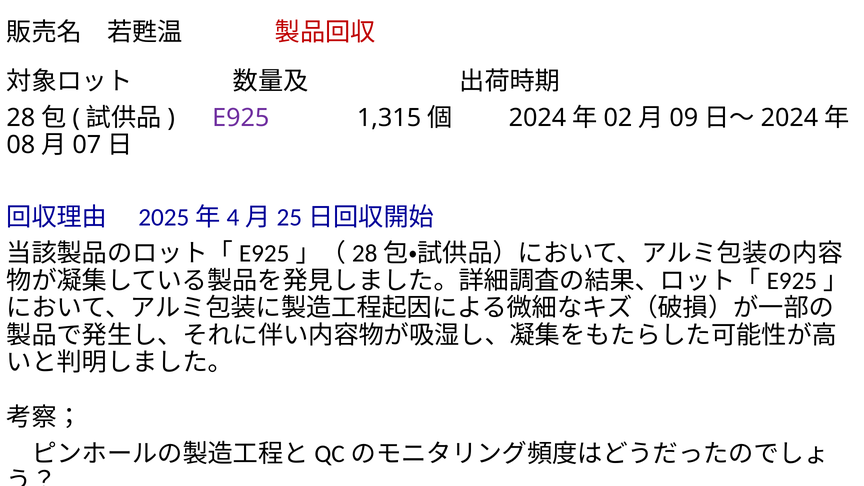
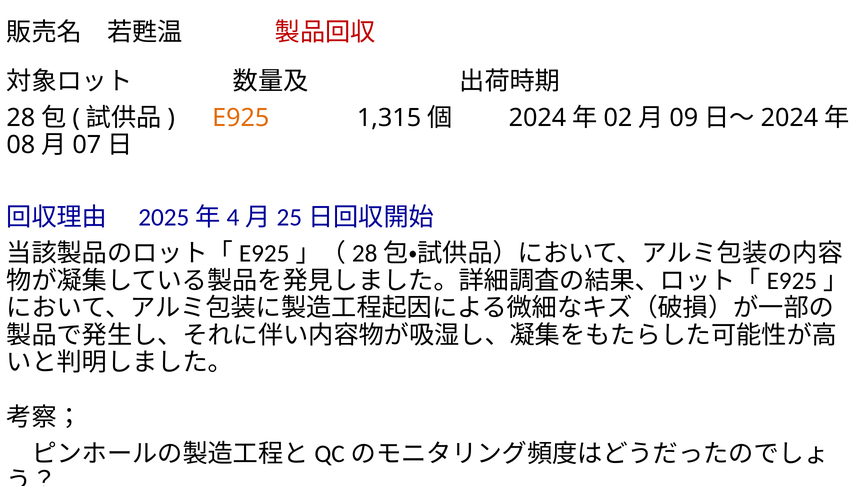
E925 colour: purple -> orange
